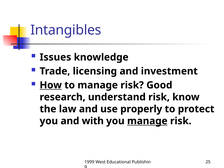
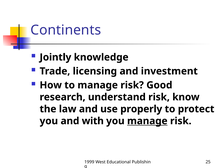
Intangibles: Intangibles -> Continents
Issues: Issues -> Jointly
How underline: present -> none
